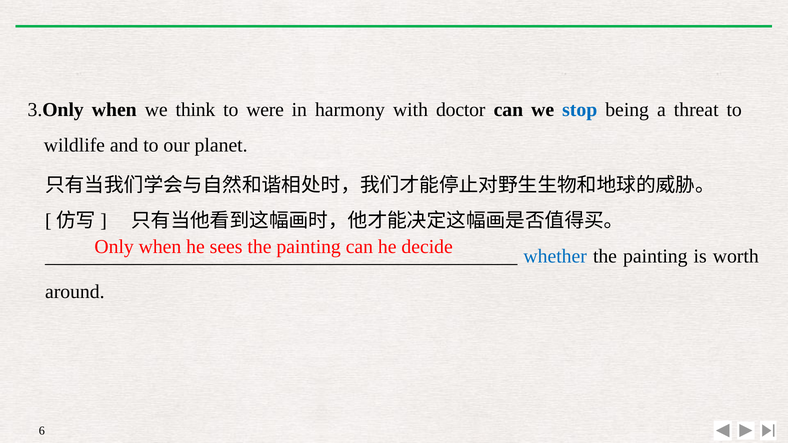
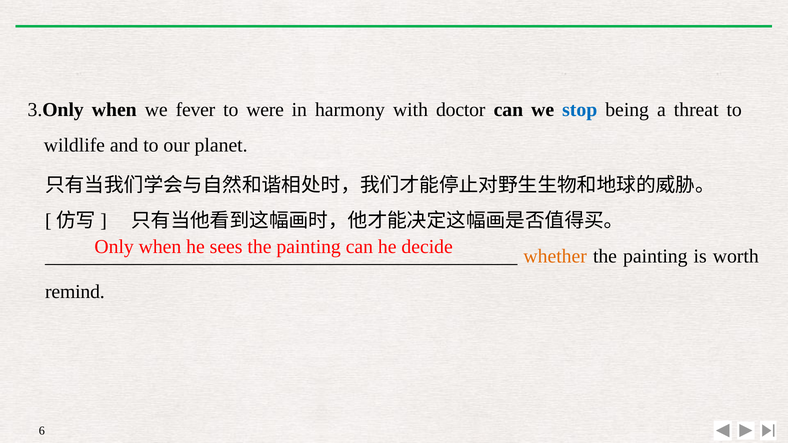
think: think -> fever
whether colour: blue -> orange
around: around -> remind
